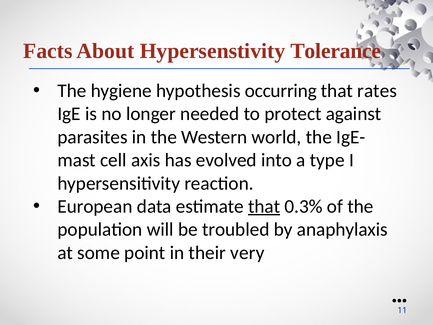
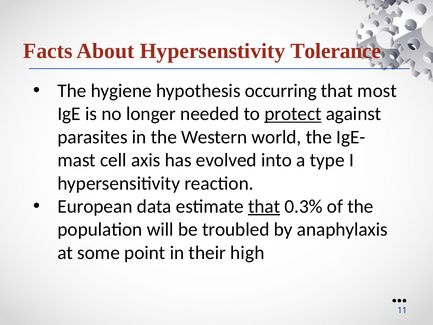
rates: rates -> most
protect underline: none -> present
very: very -> high
